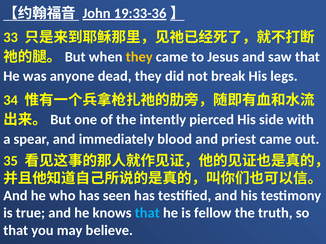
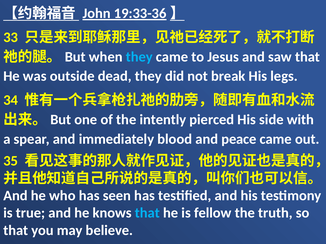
they at (139, 57) colour: yellow -> light blue
anyone: anyone -> outside
priest: priest -> peace
